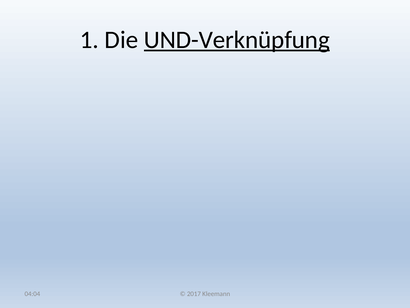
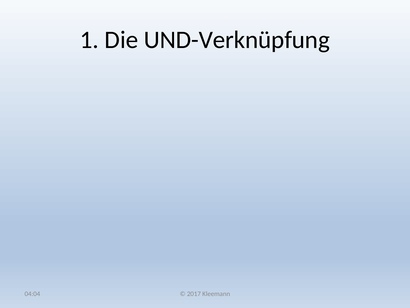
UND-Verknüpfung underline: present -> none
